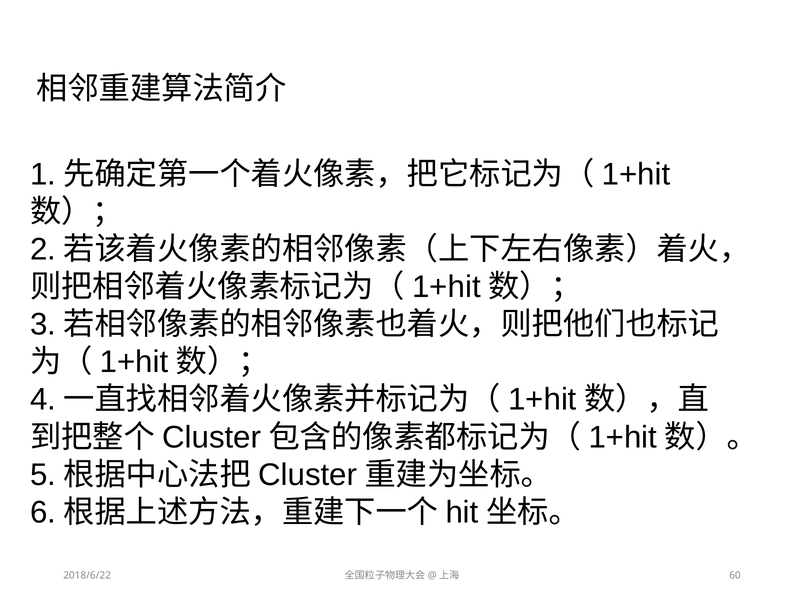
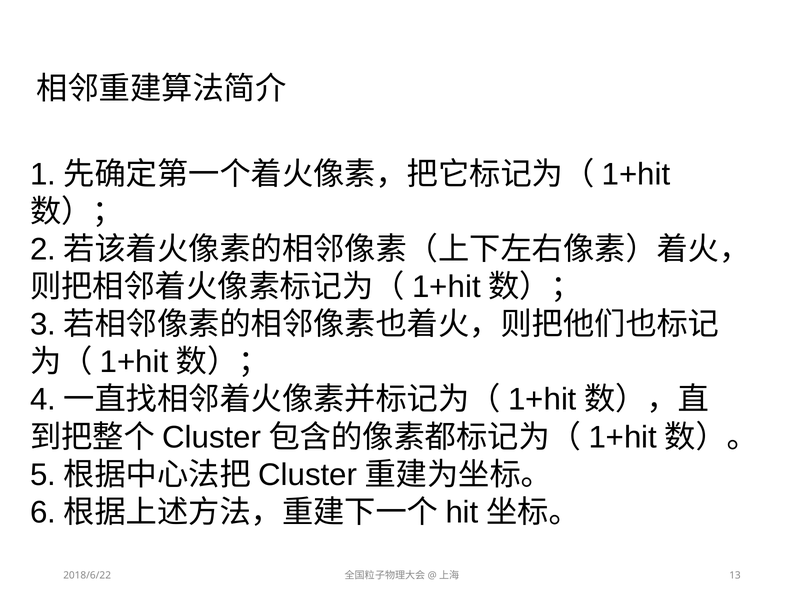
60: 60 -> 13
